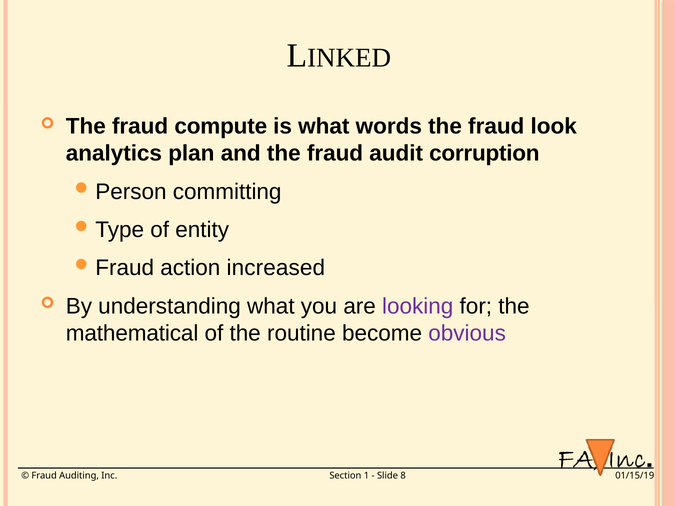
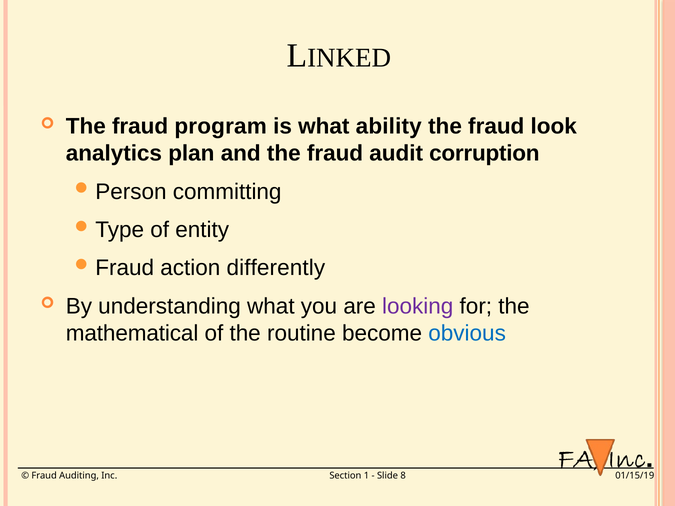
compute: compute -> program
words: words -> ability
increased: increased -> differently
obvious colour: purple -> blue
